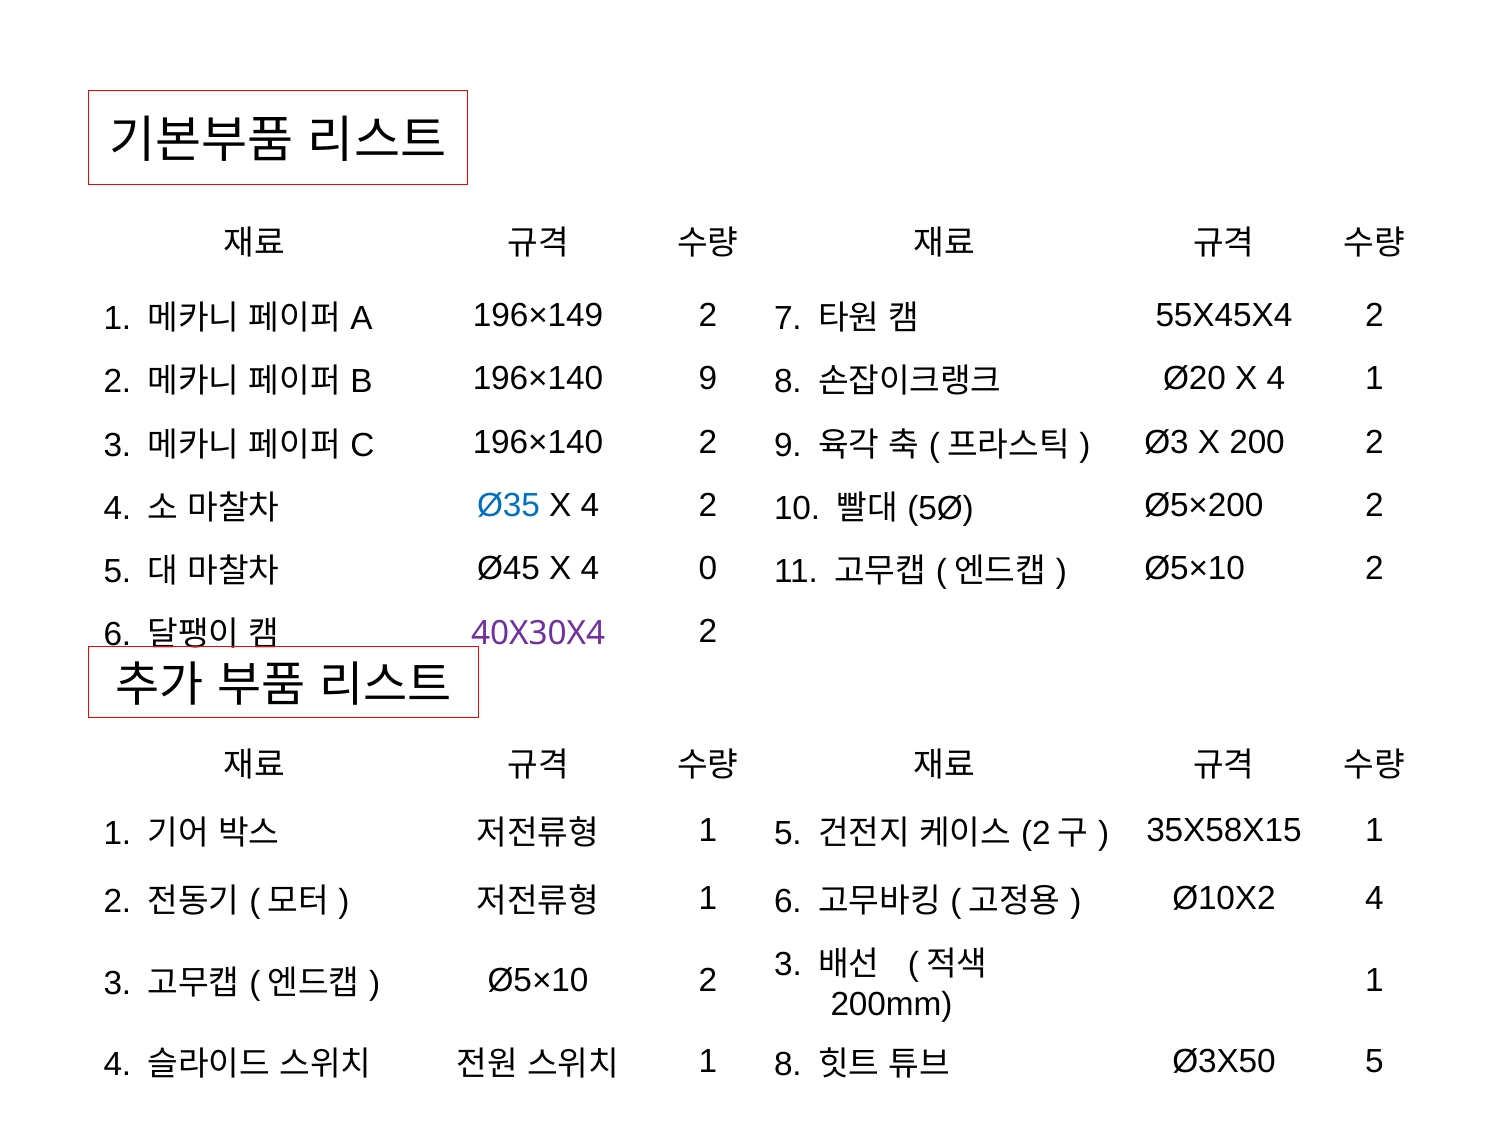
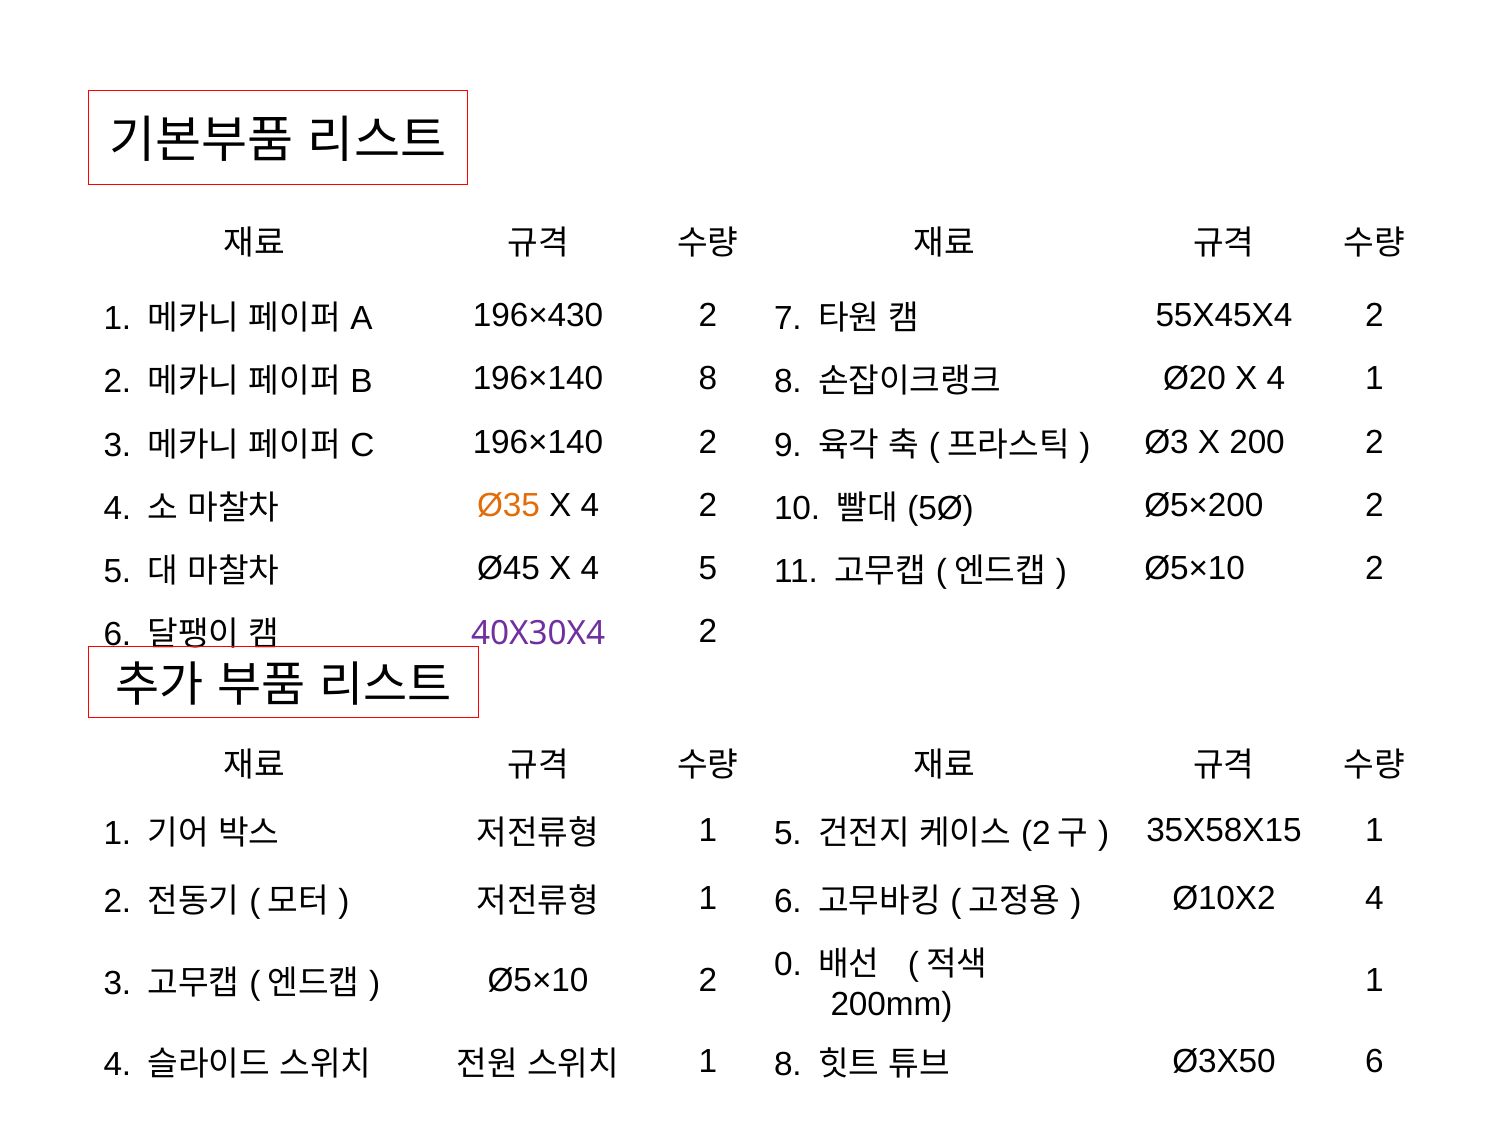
196×149: 196×149 -> 196×430
196×140 9: 9 -> 8
Ø35 colour: blue -> orange
4 0: 0 -> 5
2 3: 3 -> 0
Ø3X50 5: 5 -> 6
